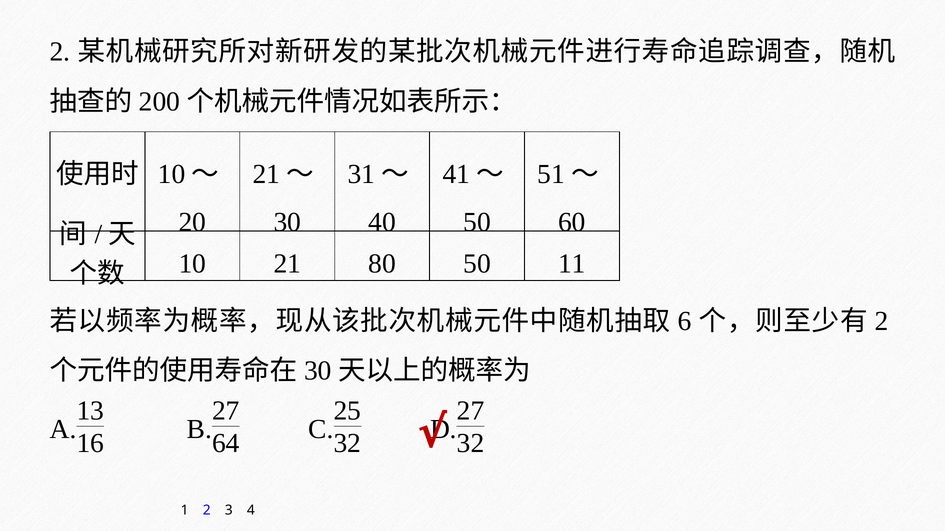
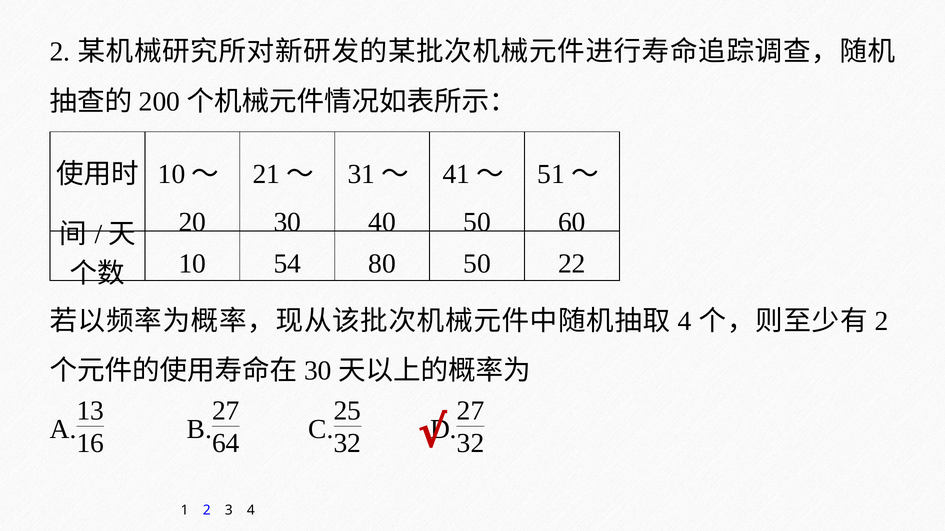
10 21: 21 -> 54
11: 11 -> 22
6 at (685, 321): 6 -> 4
